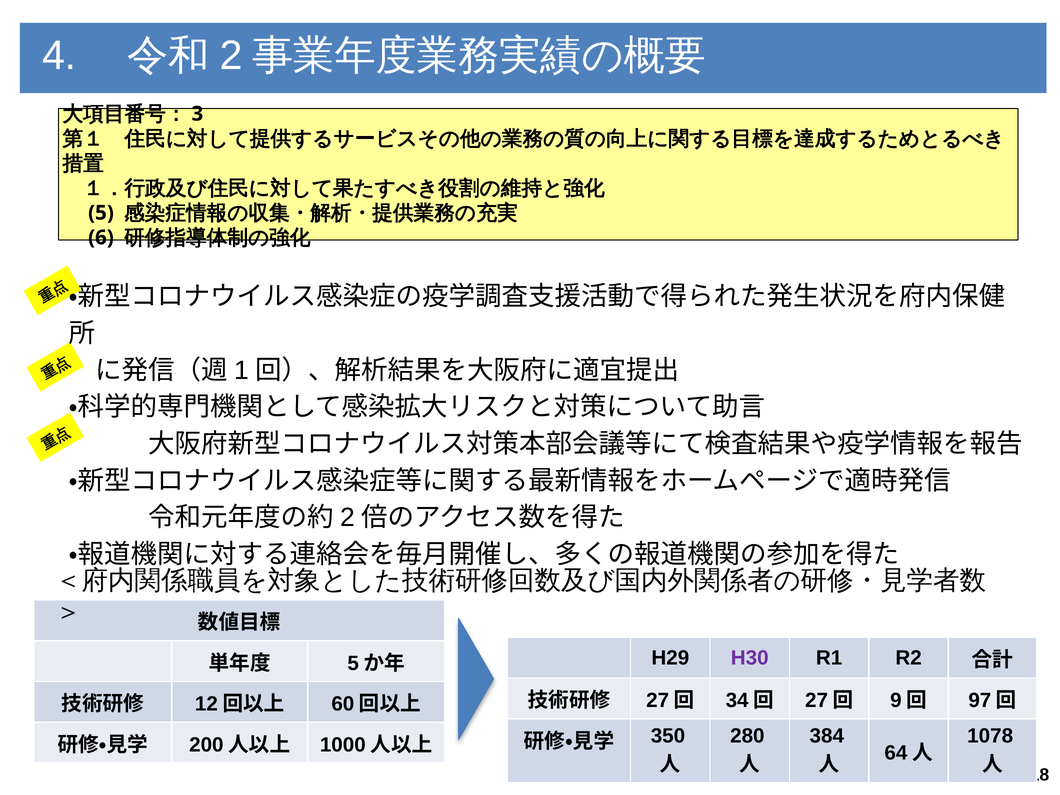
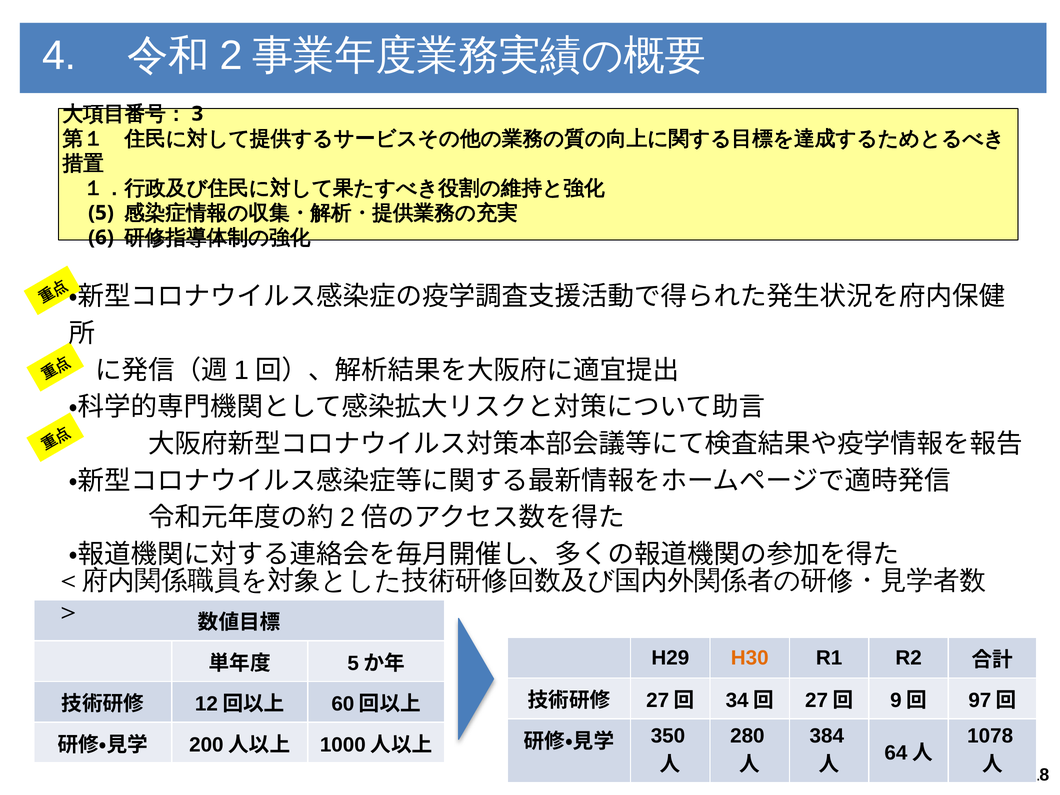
H30 colour: purple -> orange
